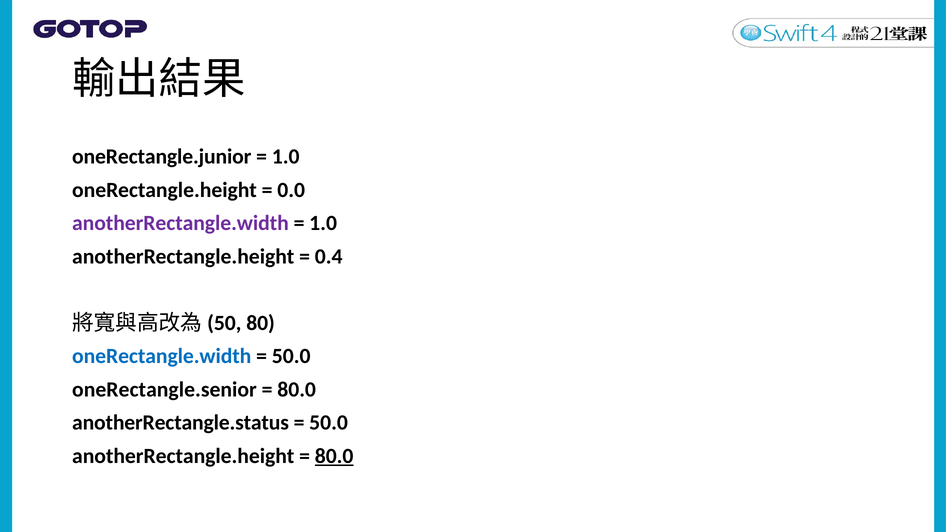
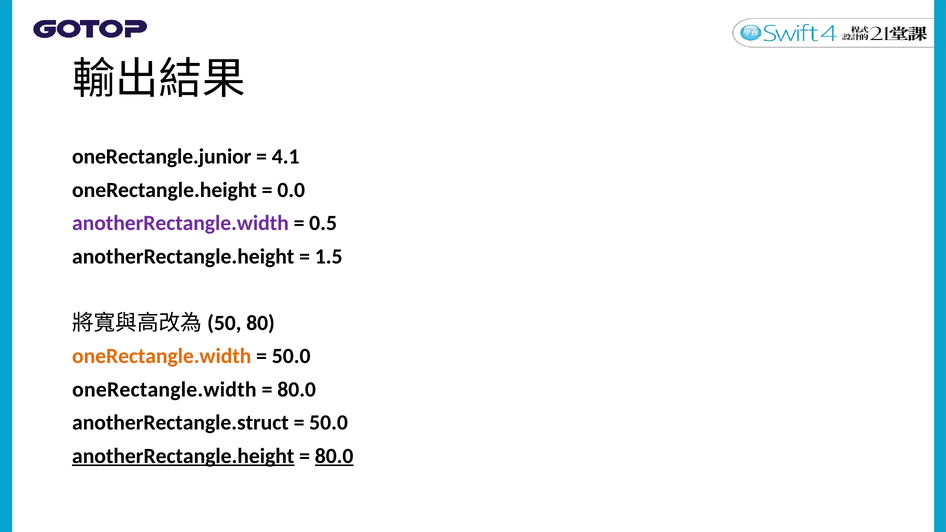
1.0 at (286, 157): 1.0 -> 4.1
1.0 at (323, 223): 1.0 -> 0.5
0.4: 0.4 -> 1.5
oneRectangle.width at (162, 356) colour: blue -> orange
oneRectangle.senior at (164, 390): oneRectangle.senior -> oneRectangle.width
anotherRectangle.status: anotherRectangle.status -> anotherRectangle.struct
anotherRectangle.height at (183, 456) underline: none -> present
